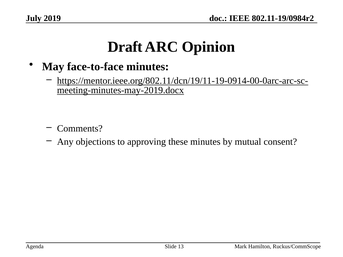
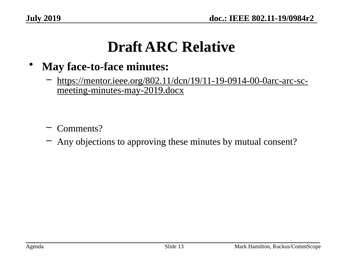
Opinion: Opinion -> Relative
